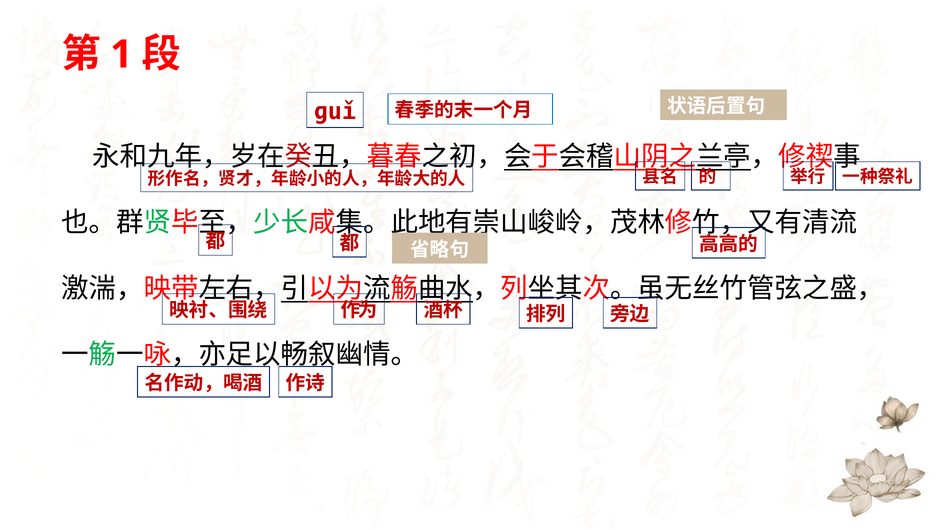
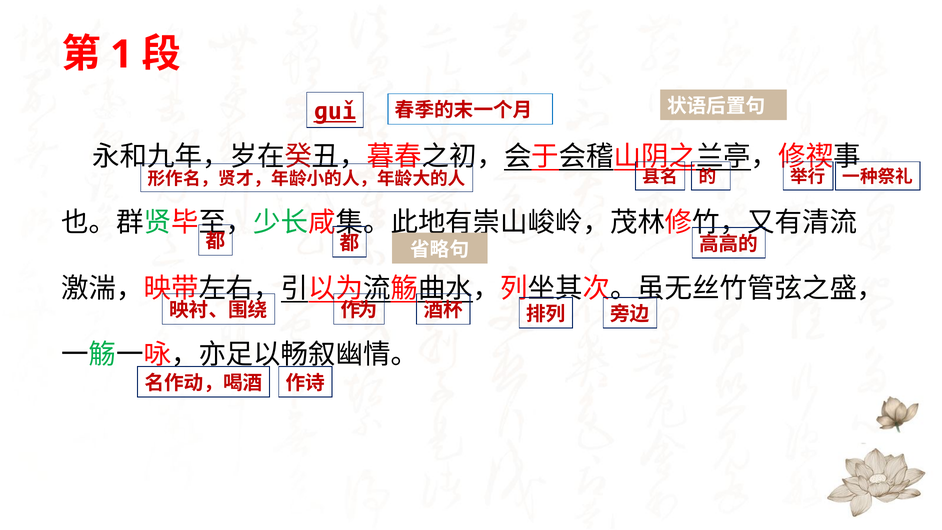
ɡuǐ underline: none -> present
